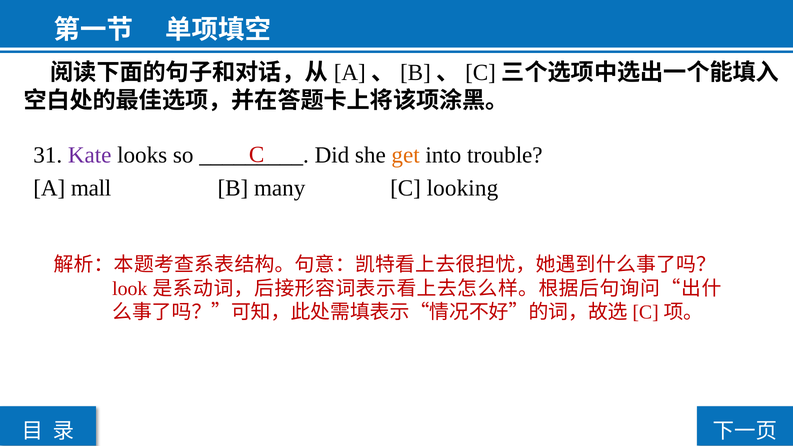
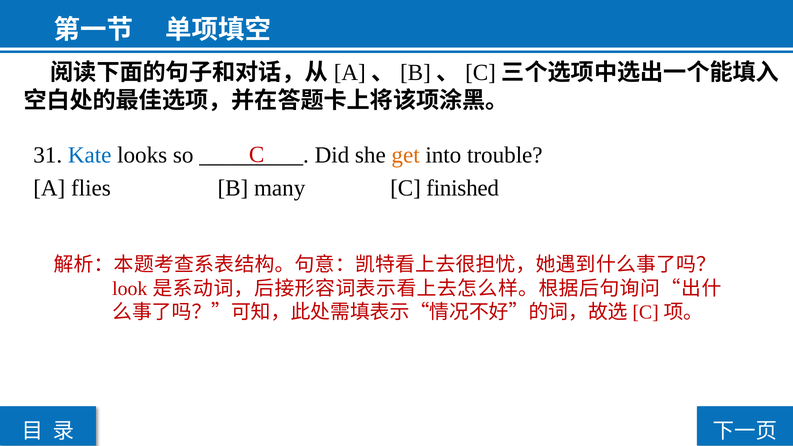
Kate colour: purple -> blue
mall: mall -> flies
looking: looking -> finished
